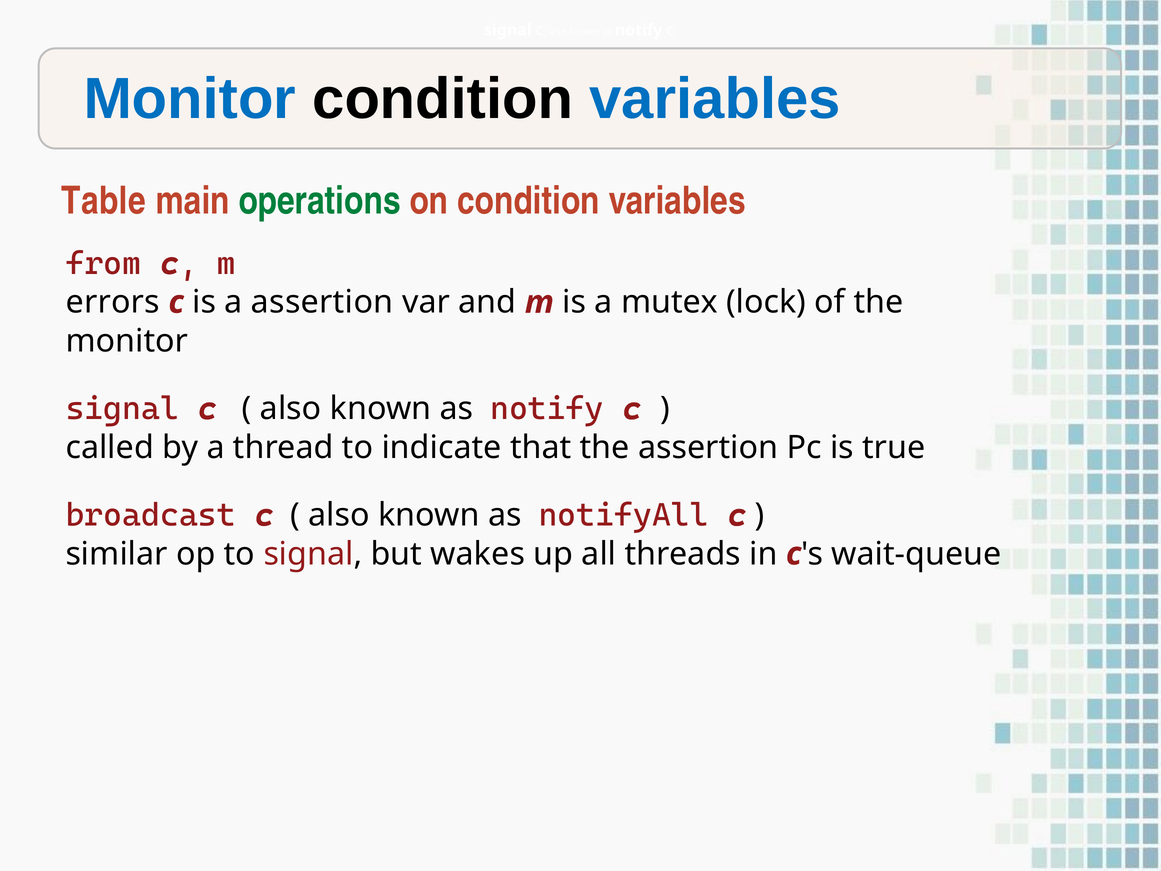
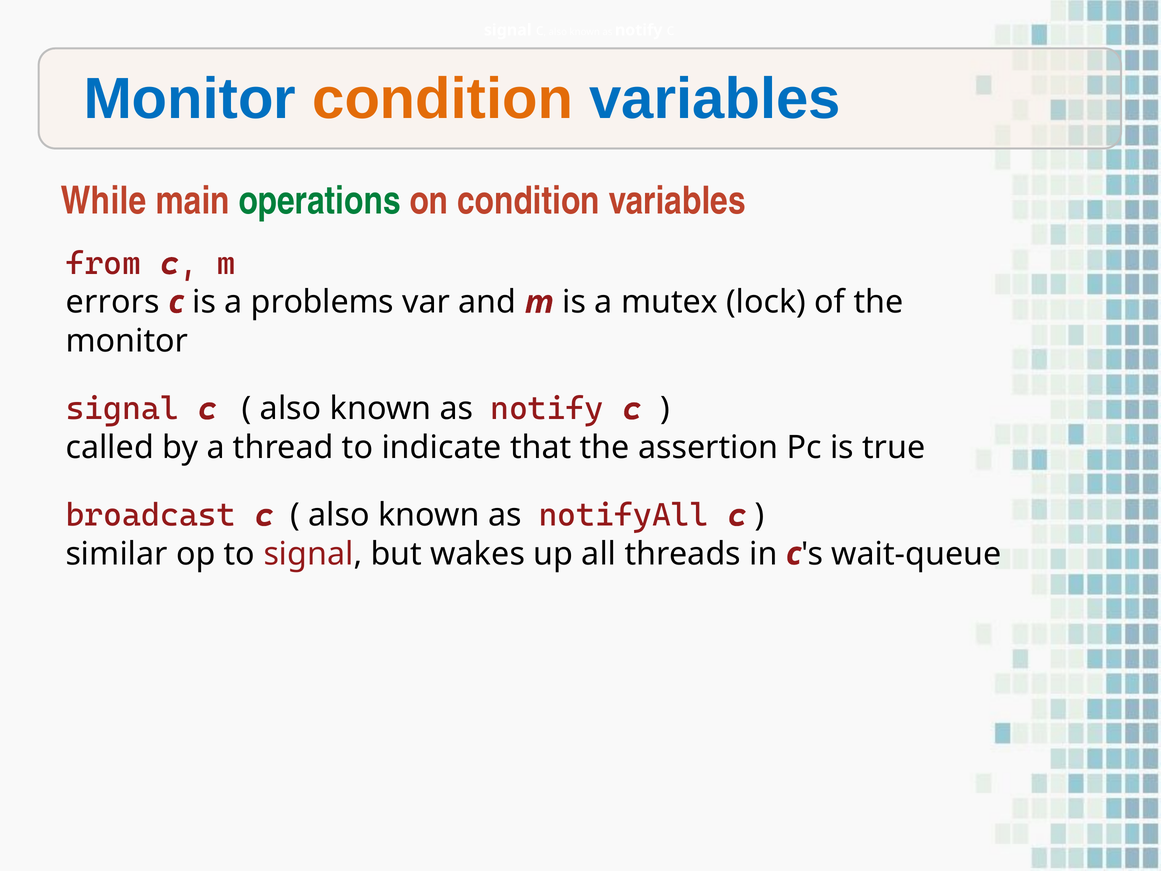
condition at (443, 99) colour: black -> orange
Table: Table -> While
a assertion: assertion -> problems
